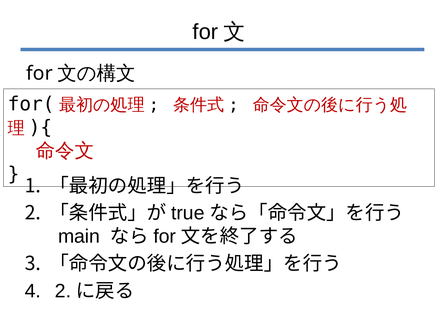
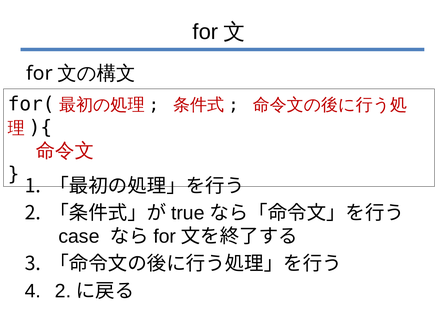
main: main -> case
